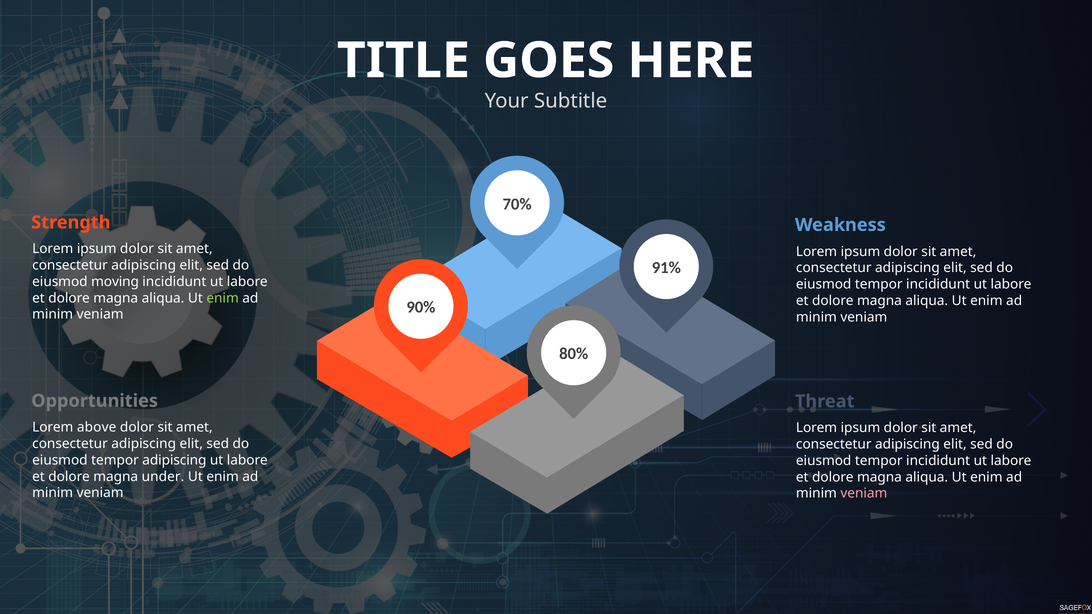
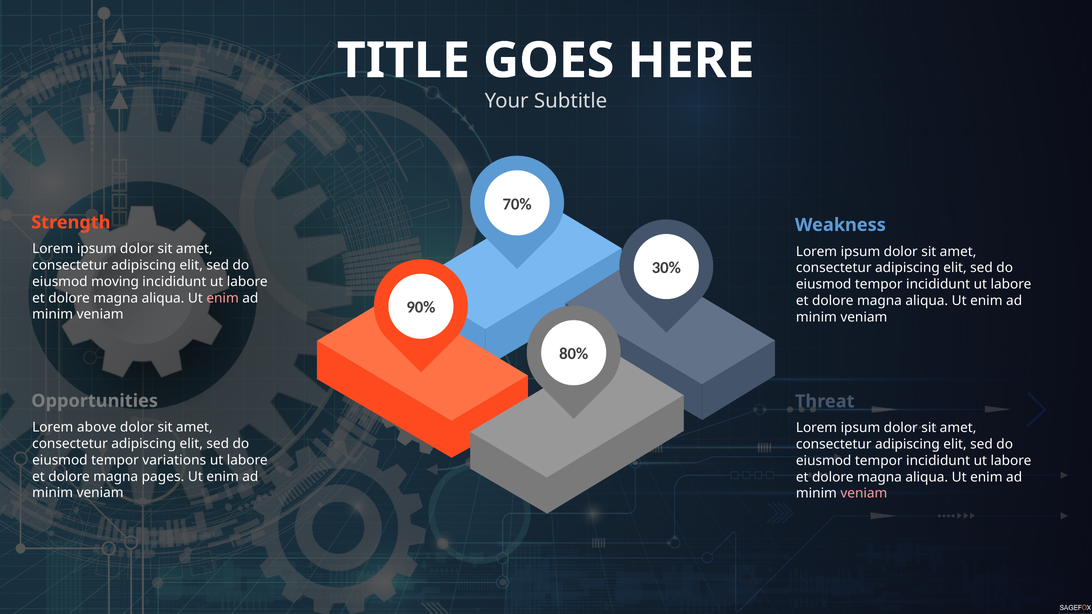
91%: 91% -> 30%
enim at (223, 298) colour: light green -> pink
tempor adipiscing: adipiscing -> variations
under: under -> pages
